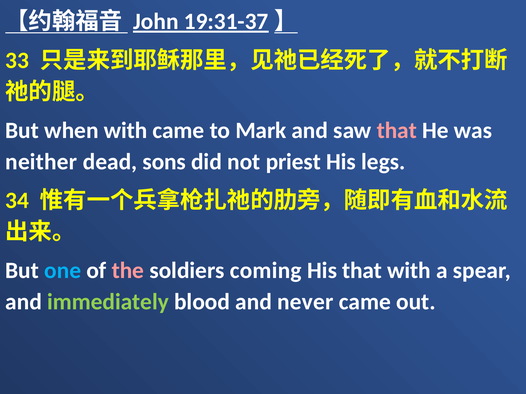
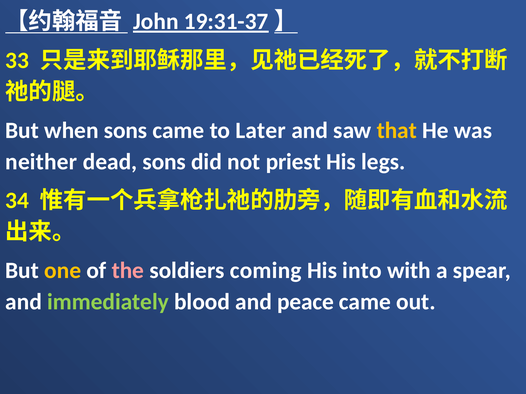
when with: with -> sons
Mark: Mark -> Later
that at (397, 131) colour: pink -> yellow
one colour: light blue -> yellow
His that: that -> into
never: never -> peace
